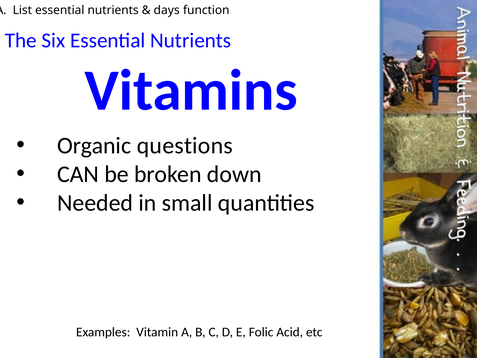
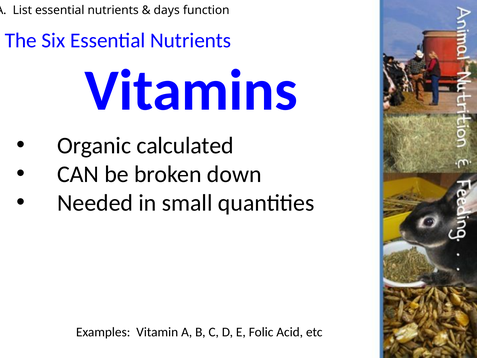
questions: questions -> calculated
